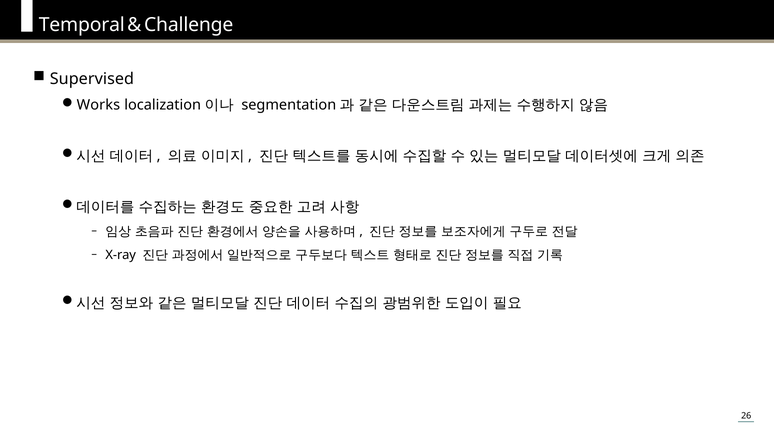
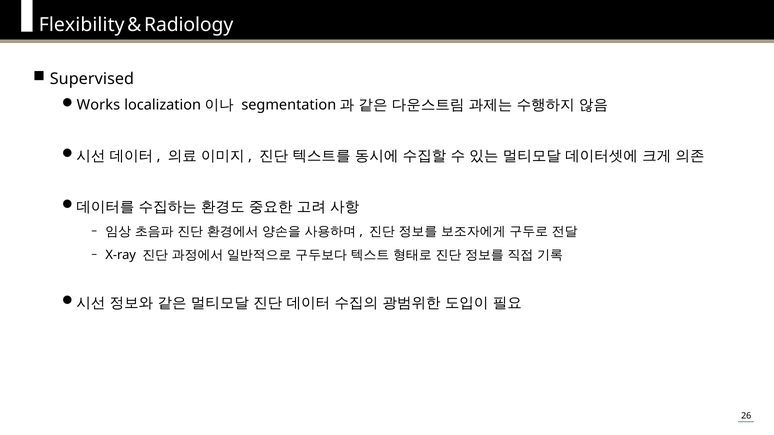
Temporal: Temporal -> Flexibility
Challenge: Challenge -> Radiology
